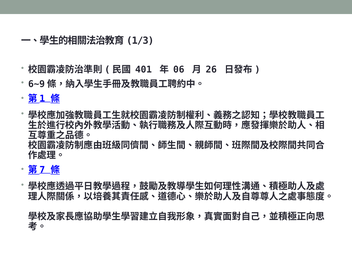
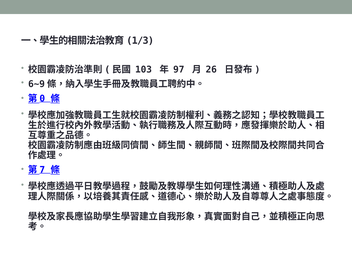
401: 401 -> 103
06: 06 -> 97
1: 1 -> 0
